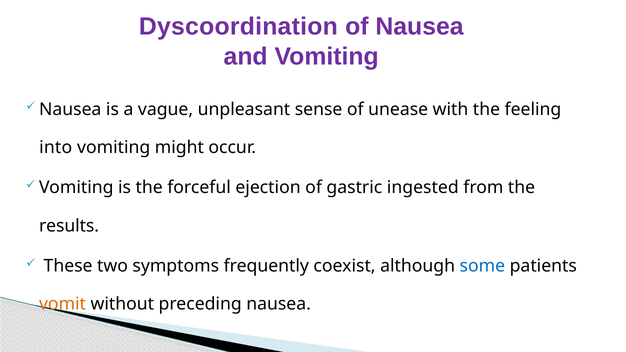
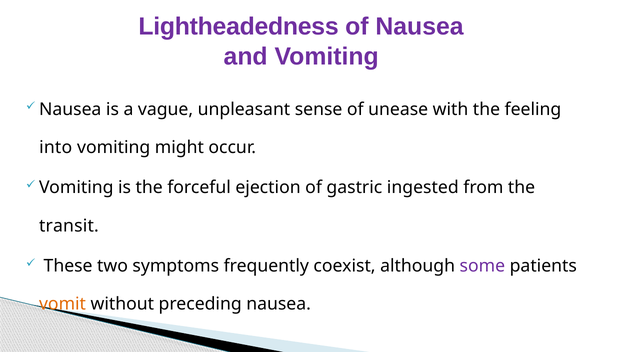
Dyscoordination: Dyscoordination -> Lightheadedness
results: results -> transit
some colour: blue -> purple
